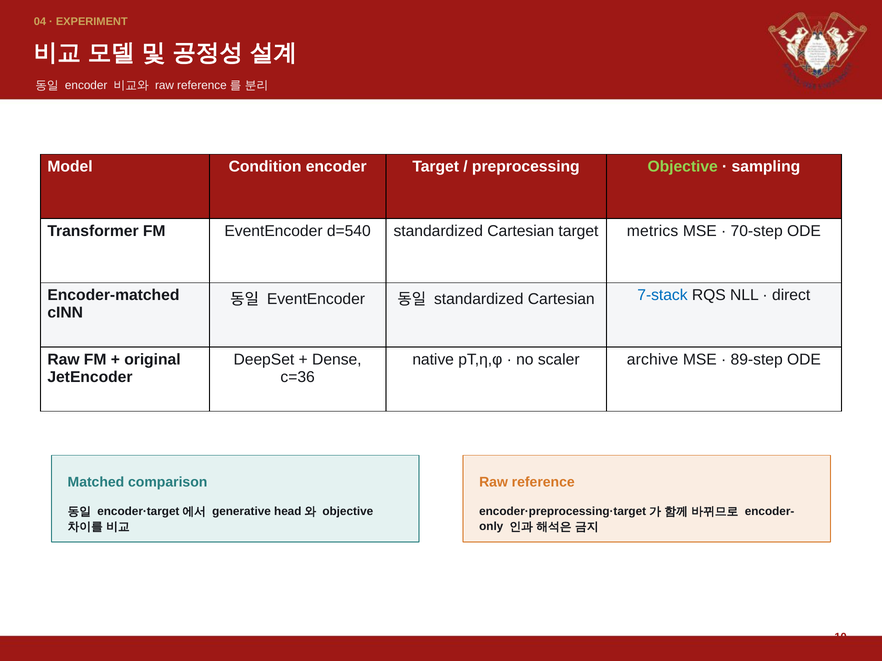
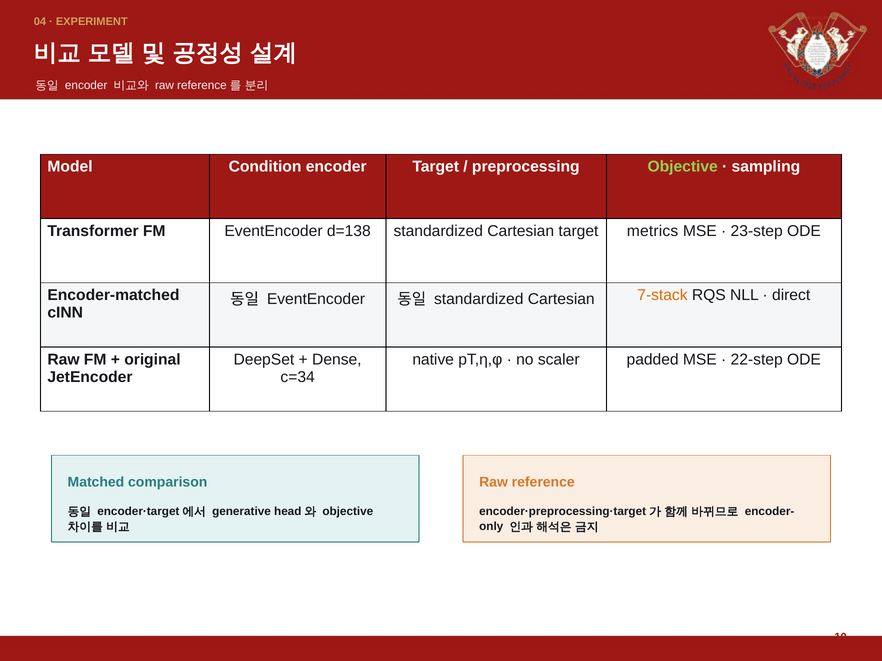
d=540: d=540 -> d=138
70-step: 70-step -> 23-step
7-stack colour: blue -> orange
archive: archive -> padded
89-step: 89-step -> 22-step
c=36: c=36 -> c=34
